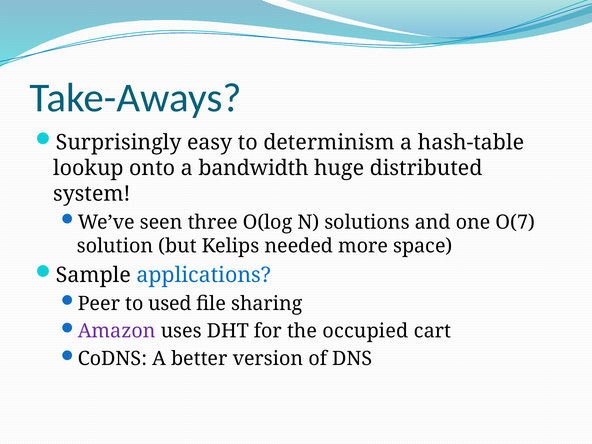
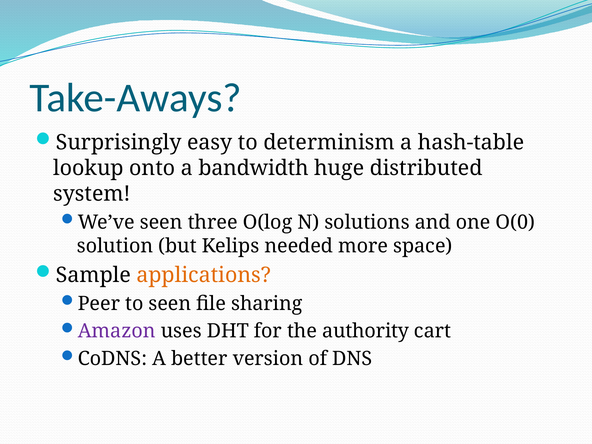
O(7: O(7 -> O(0
applications colour: blue -> orange
to used: used -> seen
occupied: occupied -> authority
